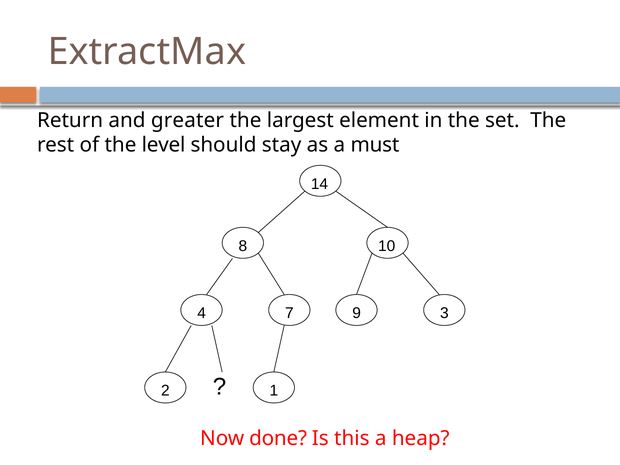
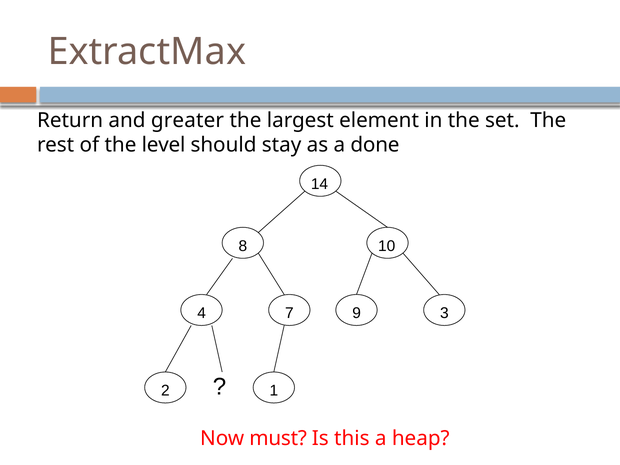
must: must -> done
done: done -> must
